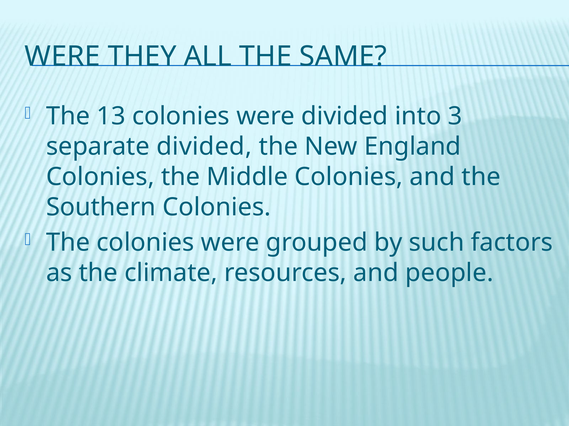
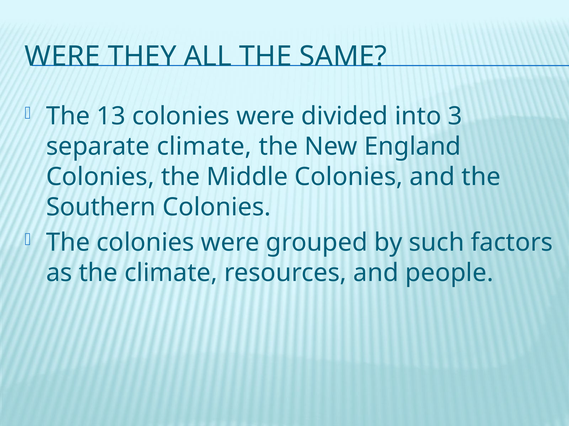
separate divided: divided -> climate
